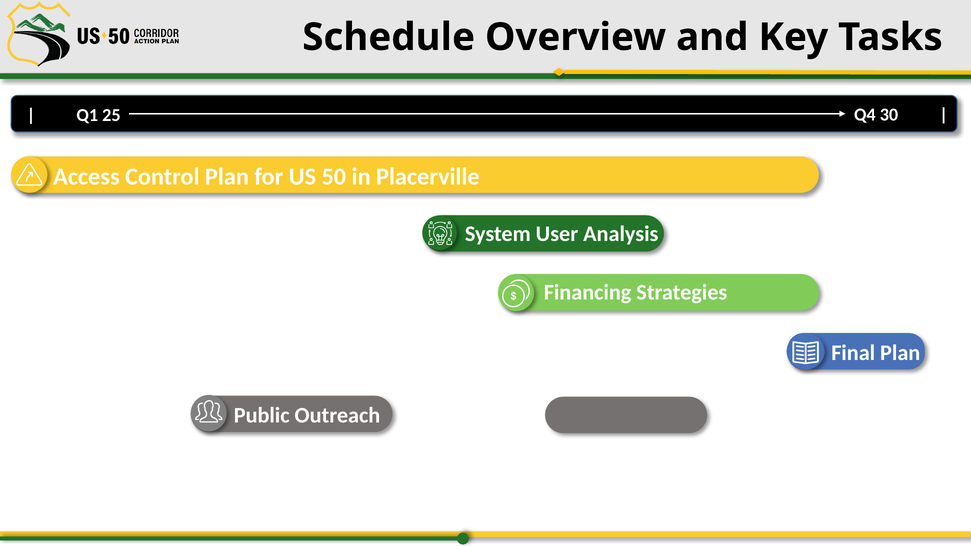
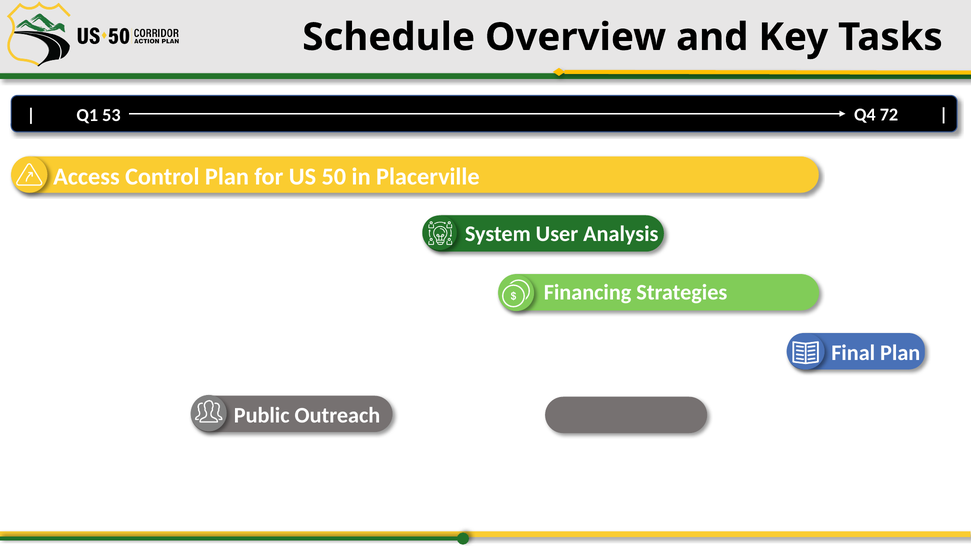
30: 30 -> 72
25: 25 -> 53
